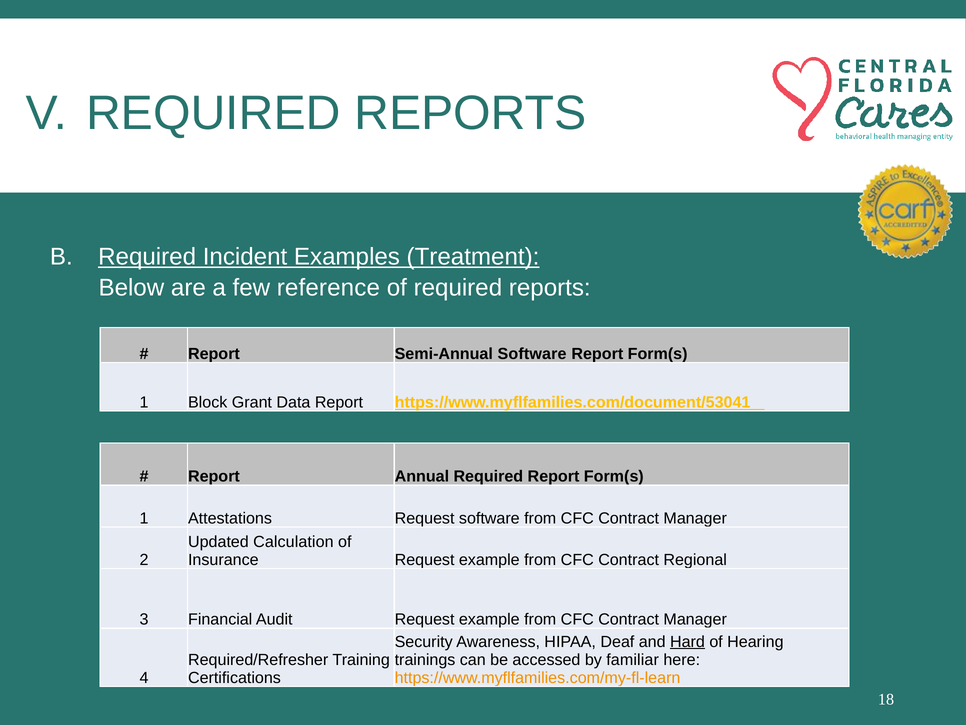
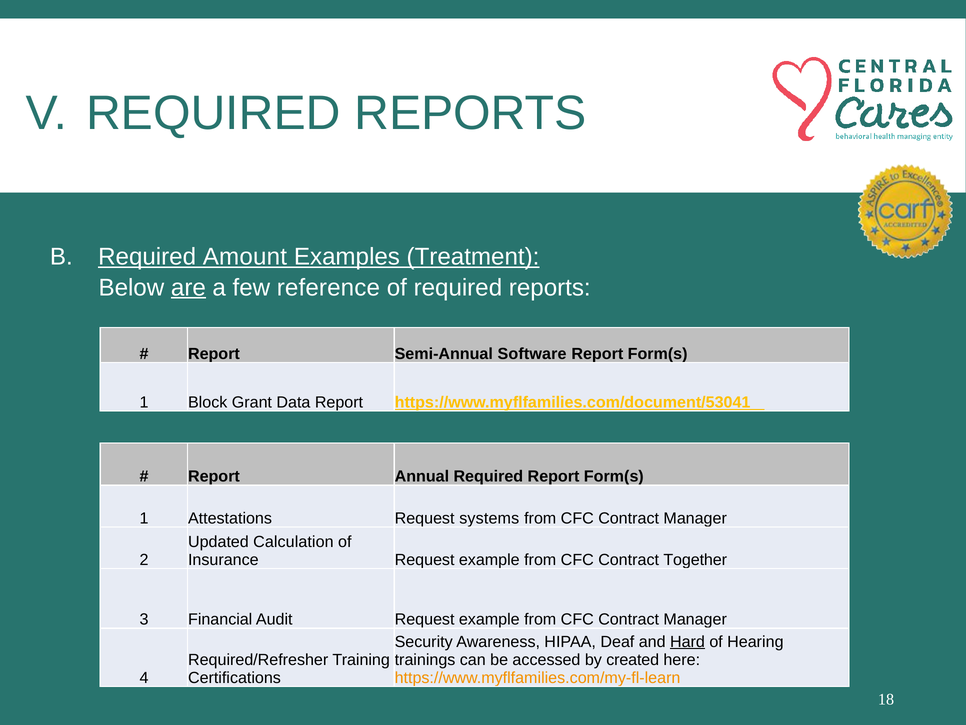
Incident: Incident -> Amount
are underline: none -> present
Request software: software -> systems
Regional: Regional -> Together
familiar: familiar -> created
